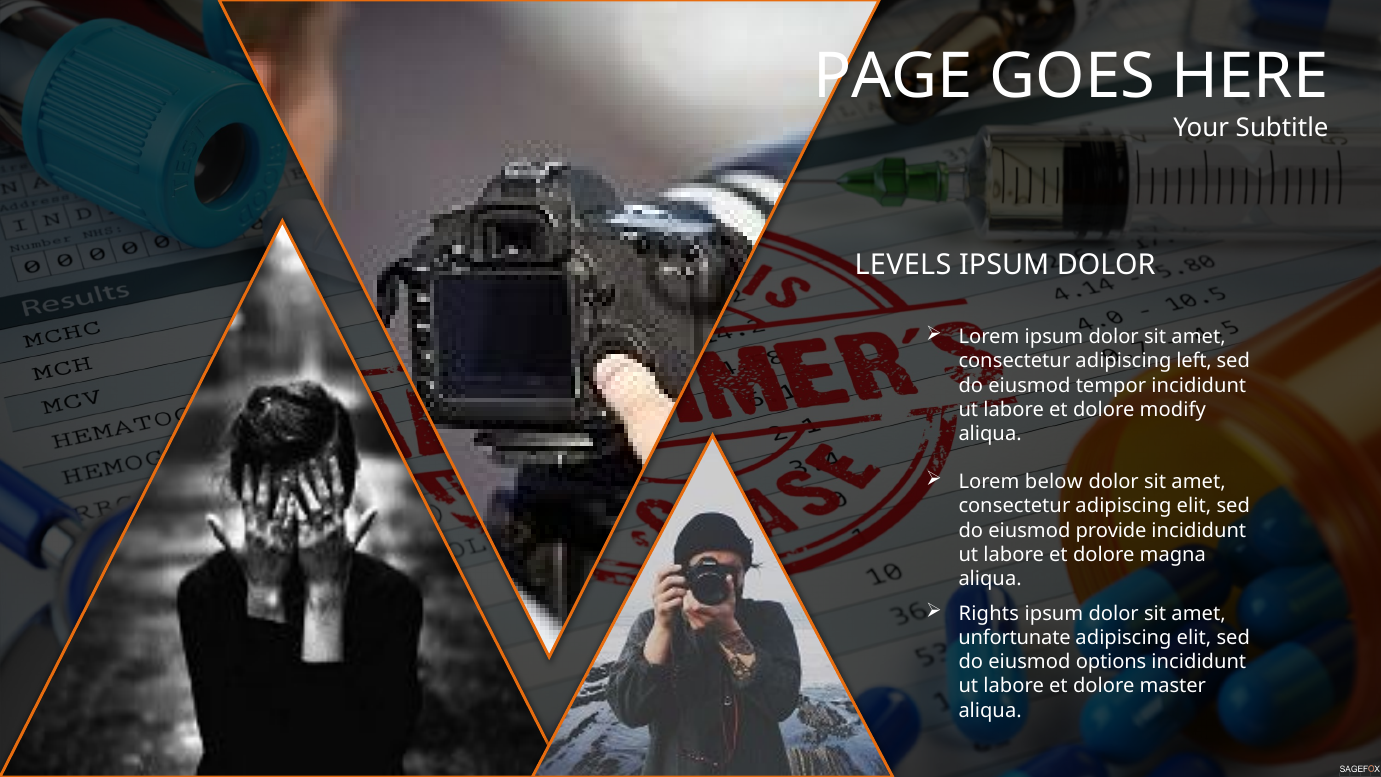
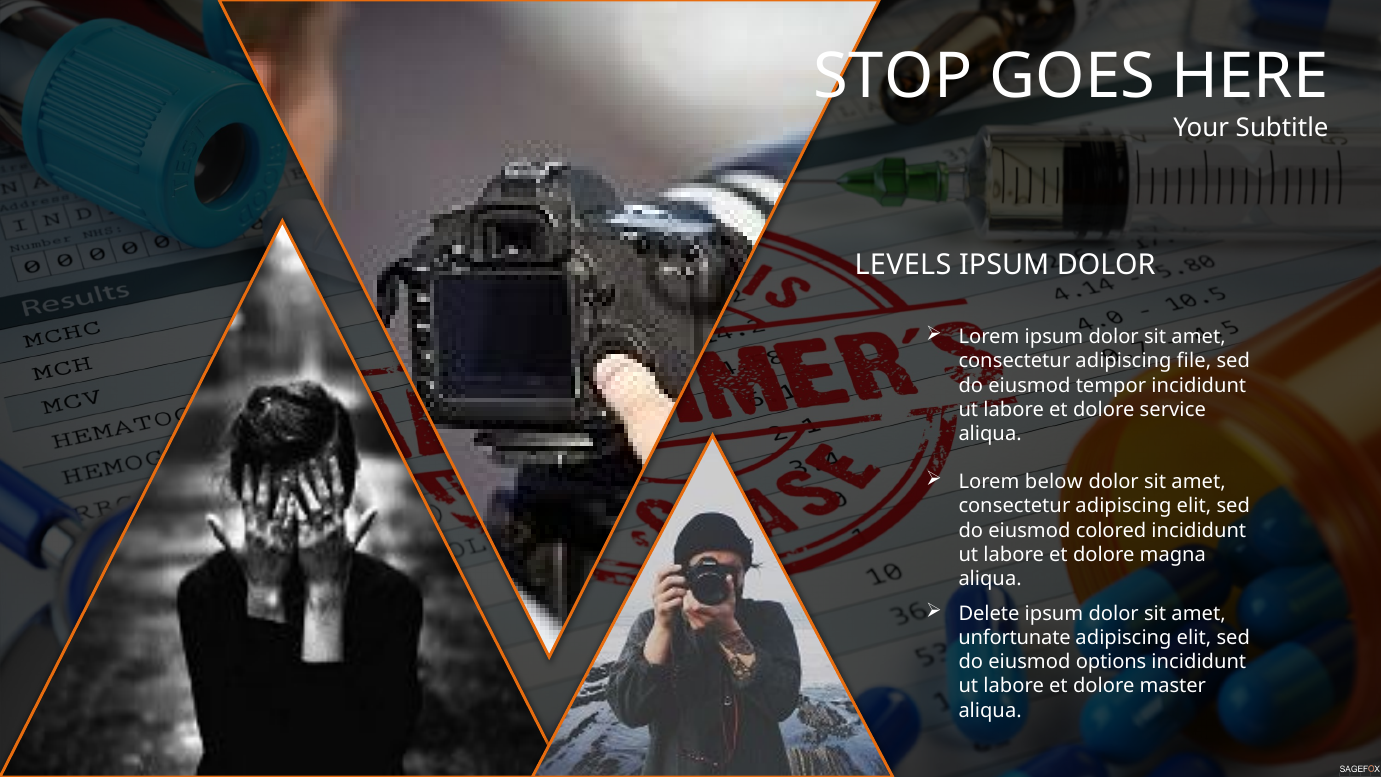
PAGE: PAGE -> STOP
left: left -> file
modify: modify -> service
provide: provide -> colored
Rights: Rights -> Delete
